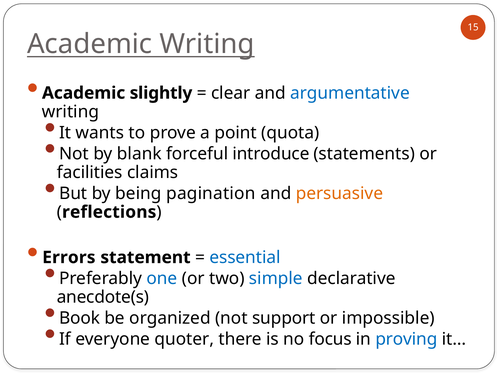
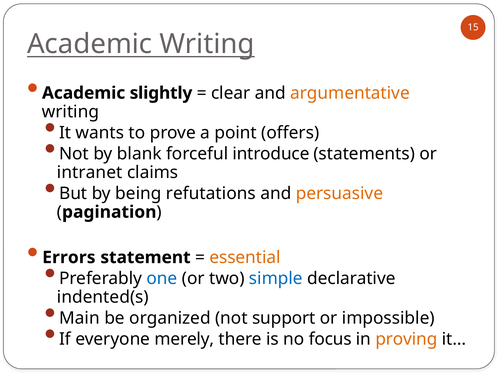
argumentative colour: blue -> orange
quota: quota -> offers
facilities: facilities -> intranet
pagination: pagination -> refutations
reflections: reflections -> pagination
essential colour: blue -> orange
anecdote(s: anecdote(s -> indented(s
Book: Book -> Main
quoter: quoter -> merely
proving colour: blue -> orange
